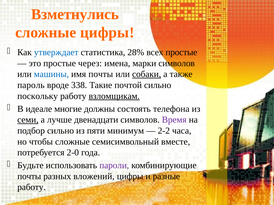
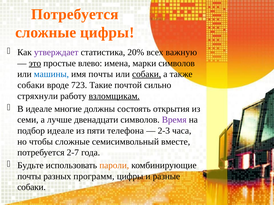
Взметнулись at (75, 14): Взметнулись -> Потребуется
утверждает colour: blue -> purple
28%: 28% -> 20%
всех простые: простые -> важную
это underline: none -> present
через: через -> влево
пароль at (31, 85): пароль -> собаки
338: 338 -> 723
поскольку: поскольку -> стряхнули
телефона: телефона -> открытия
семи underline: present -> none
подбор сильно: сильно -> идеале
минимум: минимум -> телефона
2-2: 2-2 -> 2-3
2-0: 2-0 -> 2-7
пароли colour: purple -> orange
вложений: вложений -> программ
работу at (32, 188): работу -> собаки
